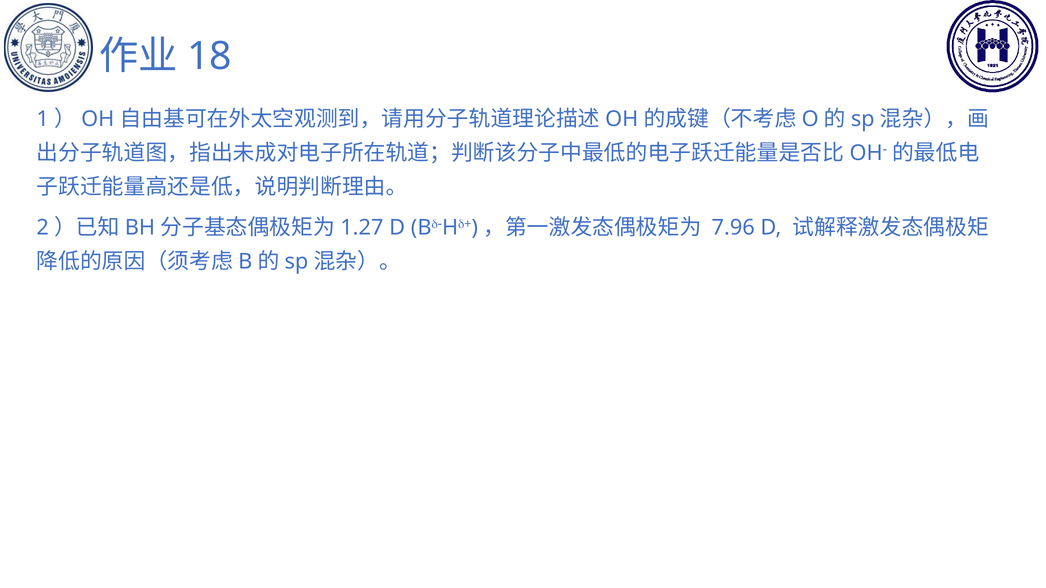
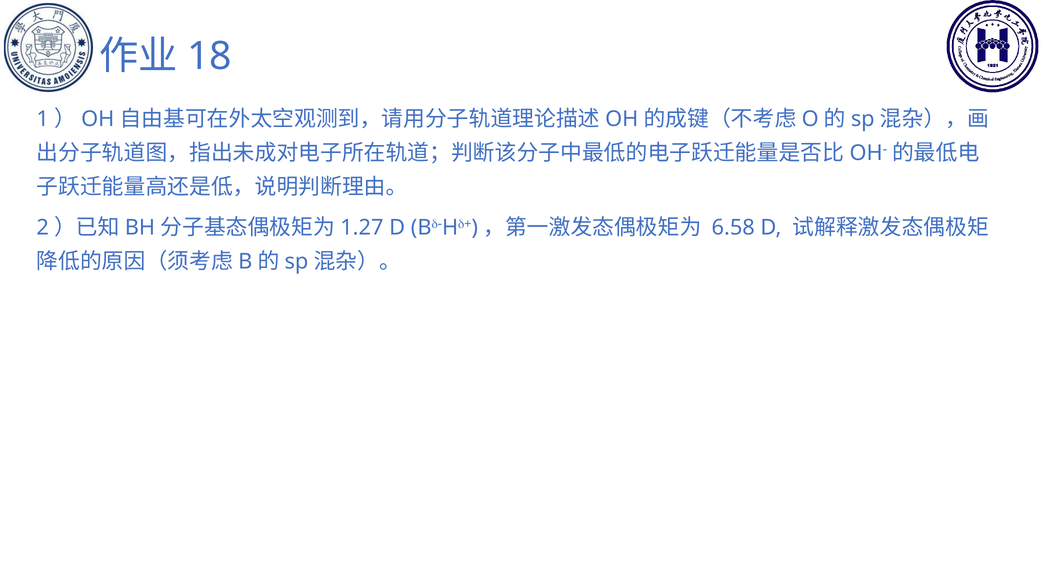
7.96: 7.96 -> 6.58
